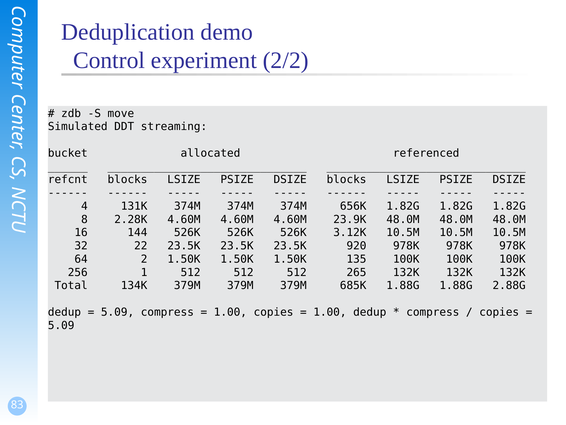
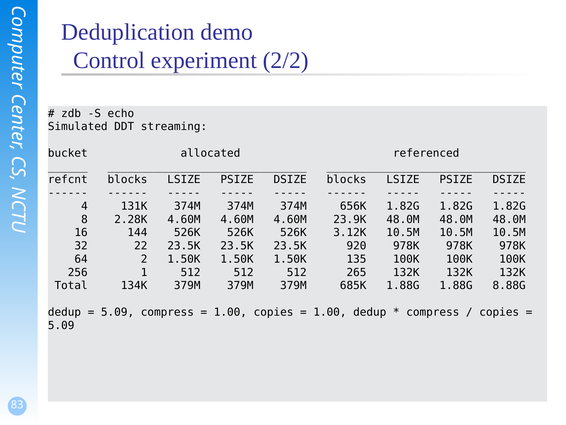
move: move -> echo
2.88G: 2.88G -> 8.88G
